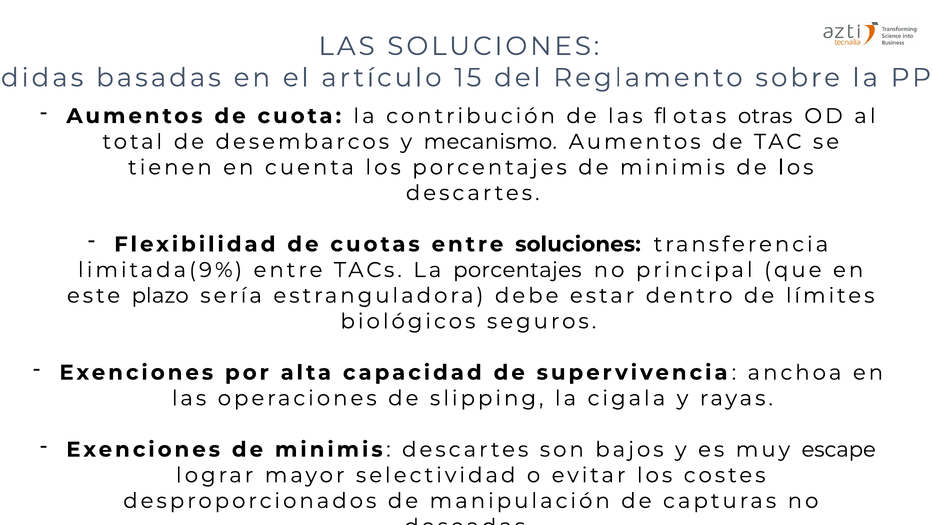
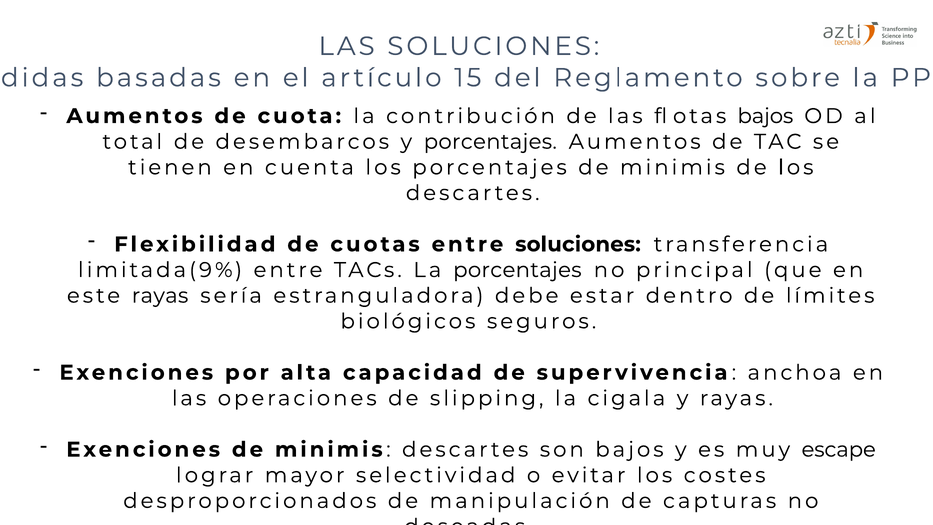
otras at (765, 116): otras -> bajos
y mecanismo: mecanismo -> porcentajes
este plazo: plazo -> rayas
